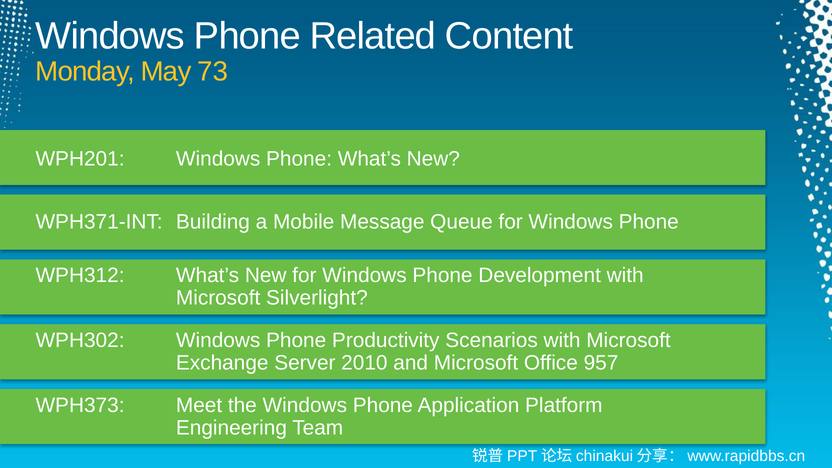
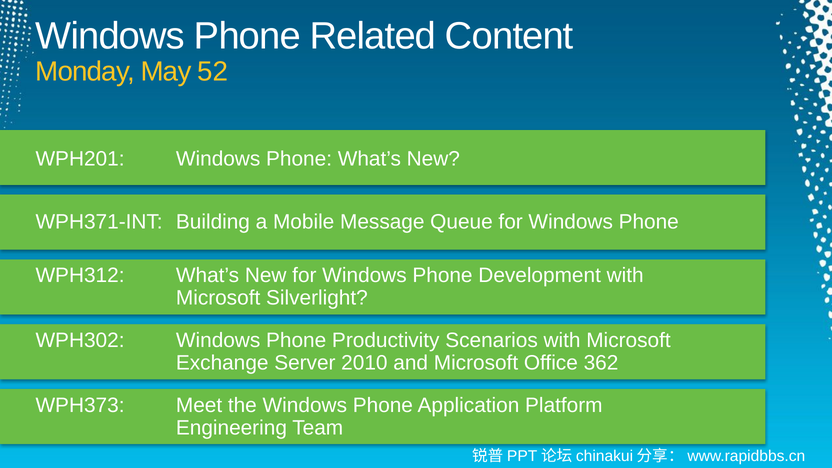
73: 73 -> 52
957: 957 -> 362
